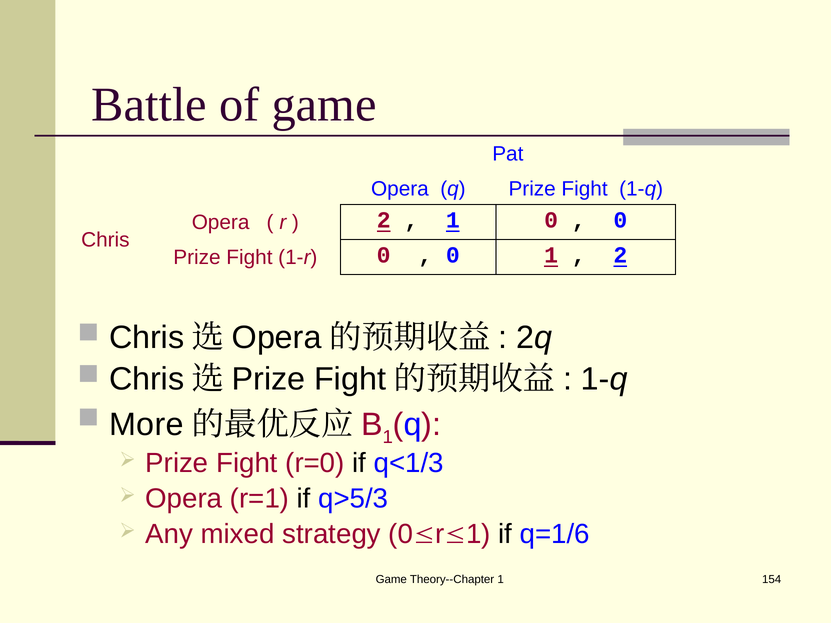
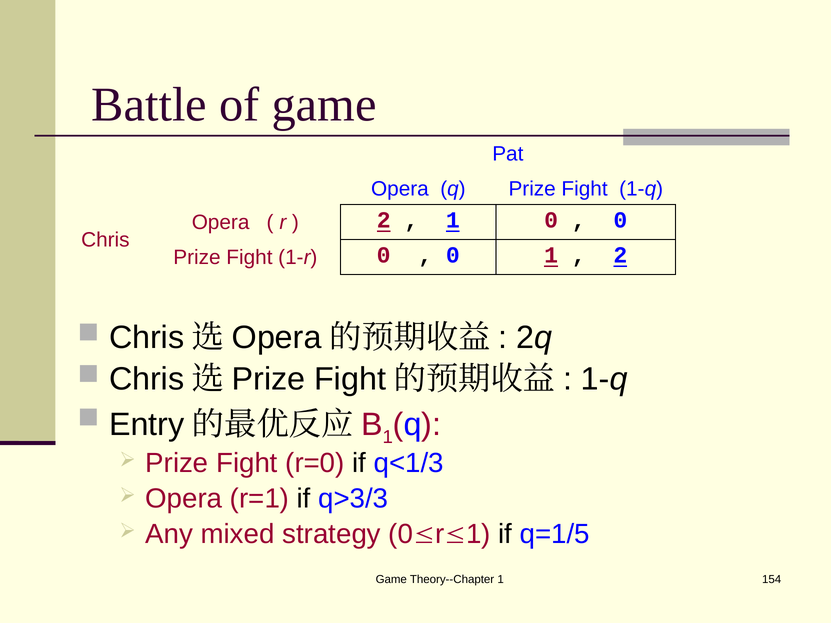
More: More -> Entry
q>5/3: q>5/3 -> q>3/3
q=1/6: q=1/6 -> q=1/5
